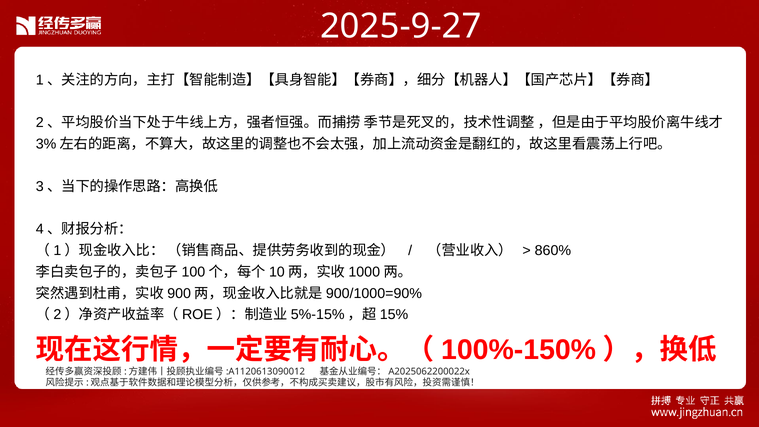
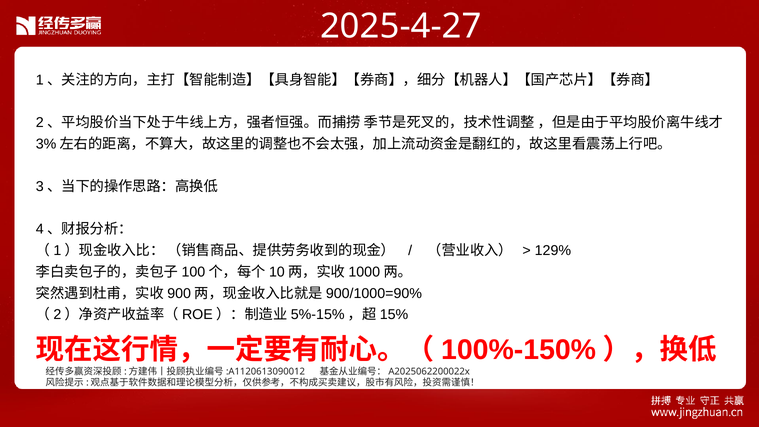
2025-9-27: 2025-9-27 -> 2025-4-27
860%: 860% -> 129%
